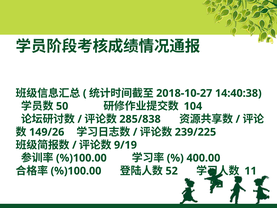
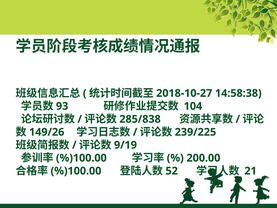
14:40:38: 14:40:38 -> 14:58:38
50: 50 -> 93
400.00: 400.00 -> 200.00
11: 11 -> 21
